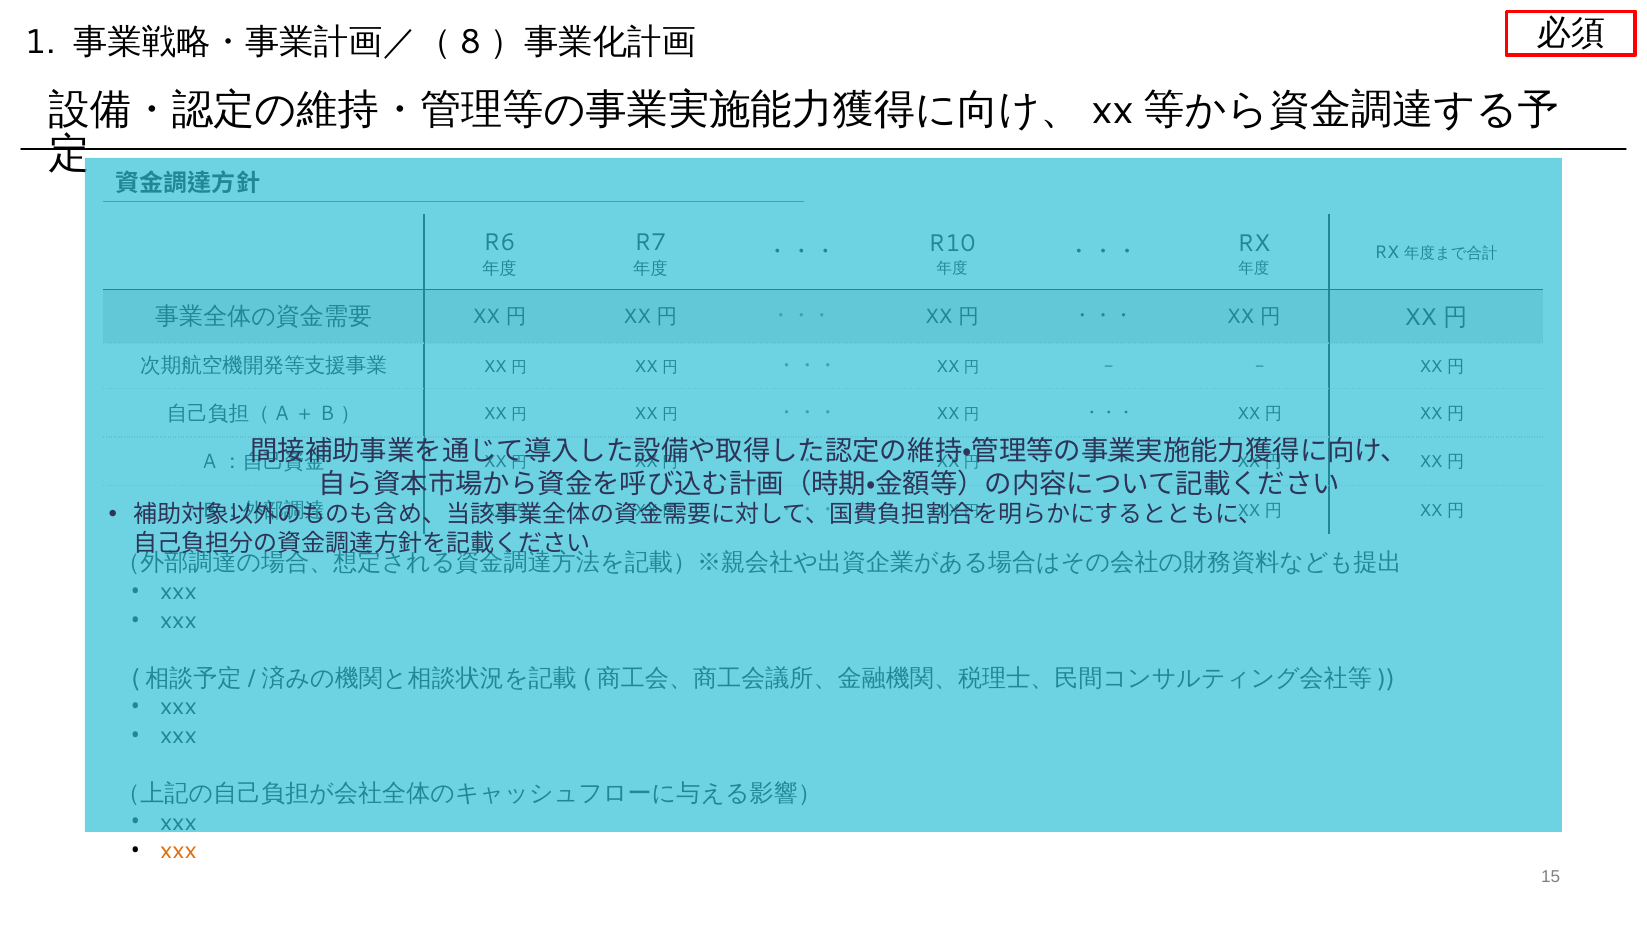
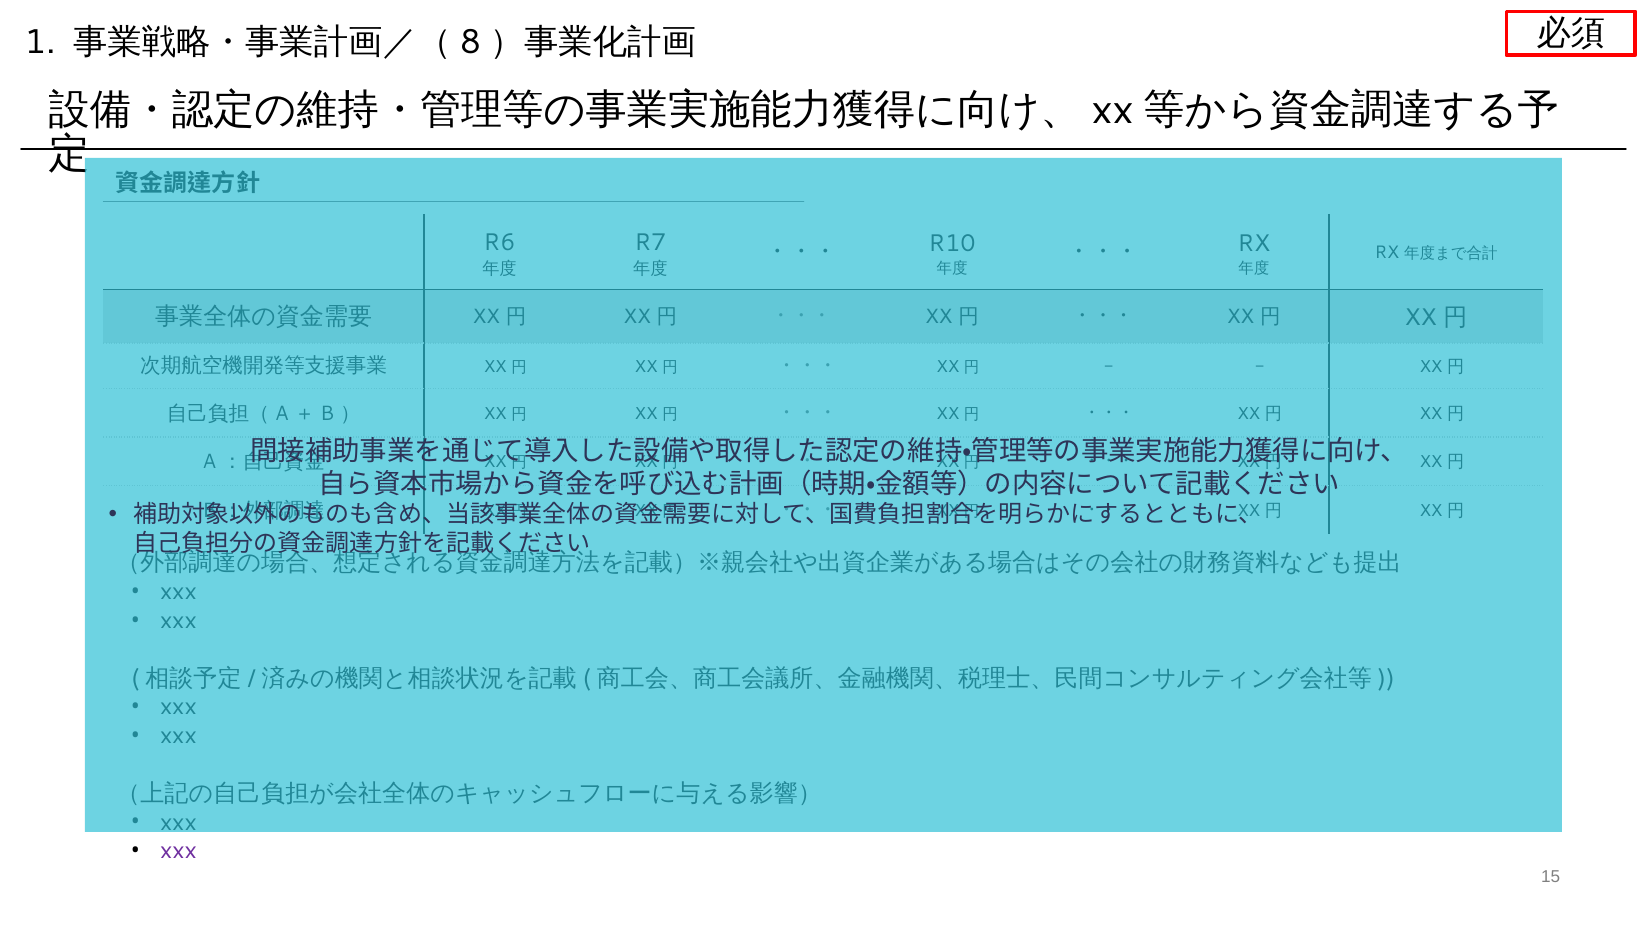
xxx at (178, 851) colour: orange -> purple
